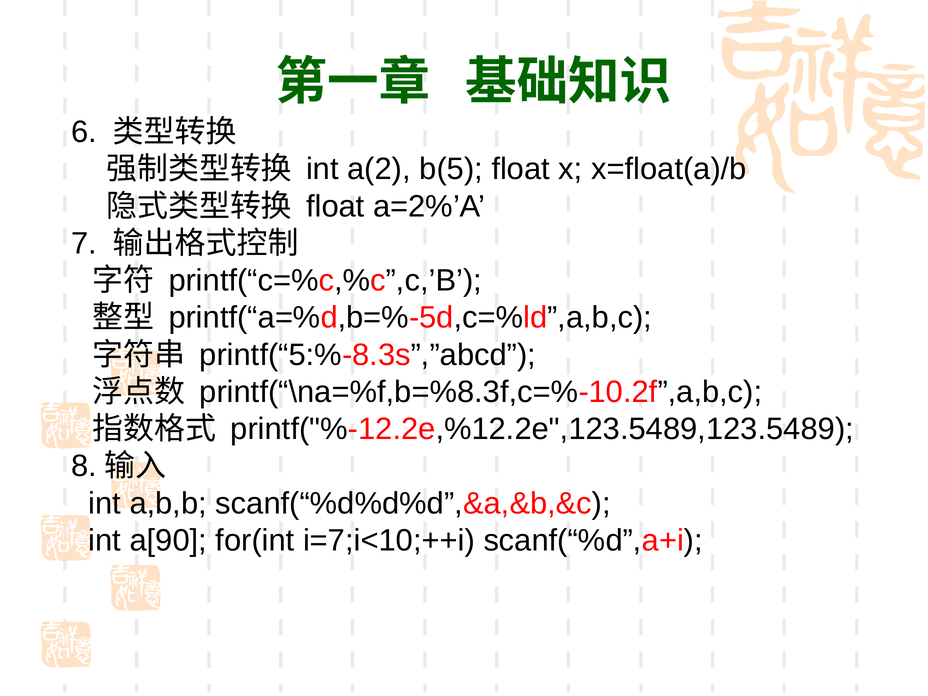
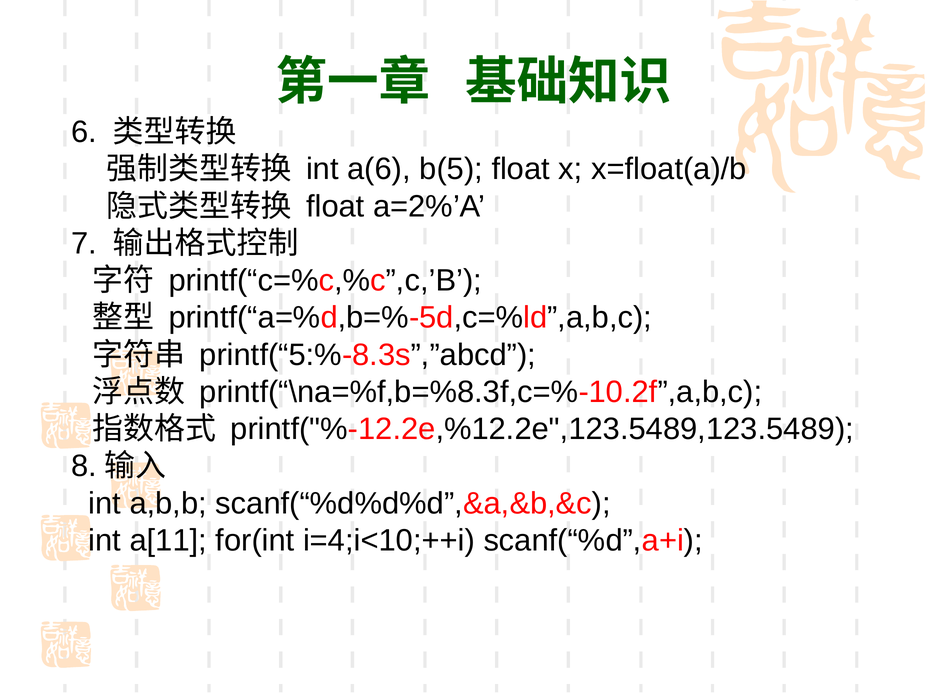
a(2: a(2 -> a(6
a[90: a[90 -> a[11
i=7;i<10;++i: i=7;i<10;++i -> i=4;i<10;++i
